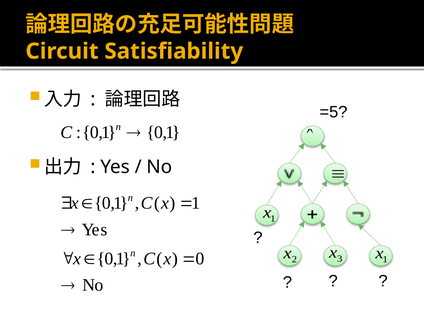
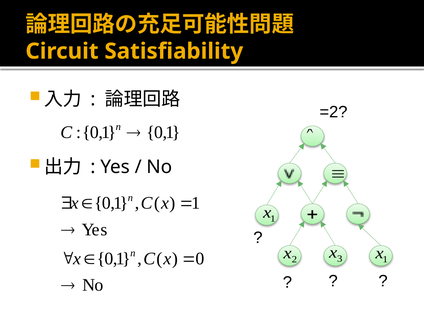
=5: =5 -> =2
